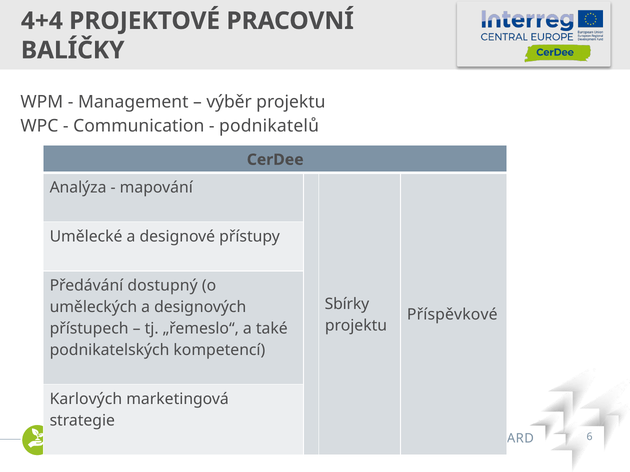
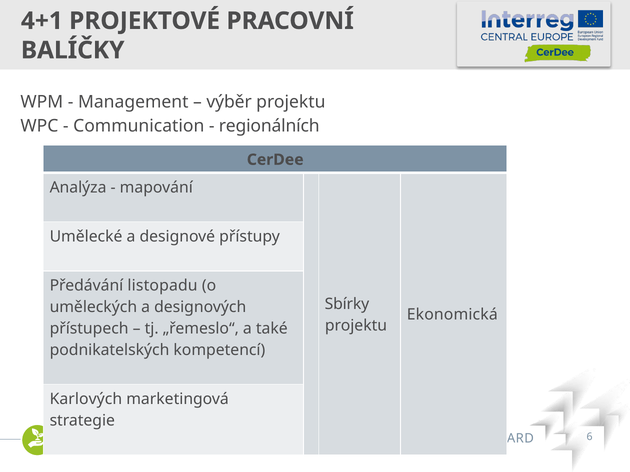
4+4: 4+4 -> 4+1
podnikatelů: podnikatelů -> regionálních
dostupný: dostupný -> listopadu
Příspěvkové: Příspěvkové -> Ekonomická
